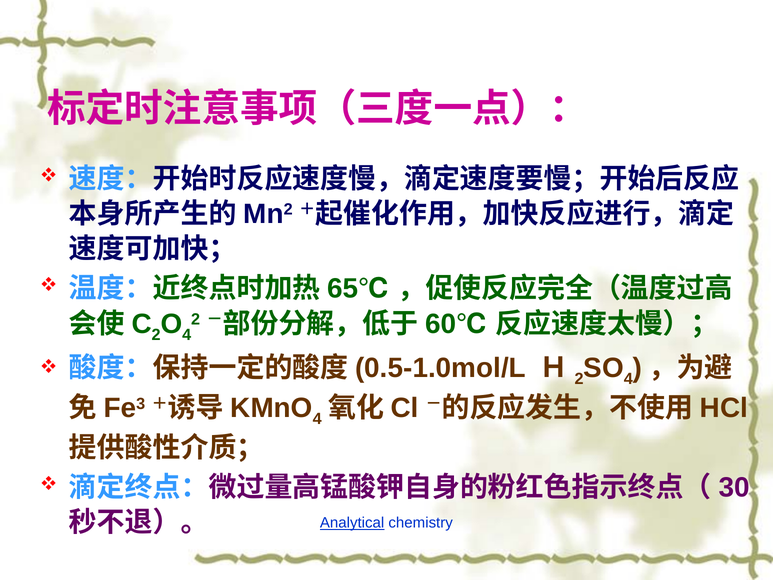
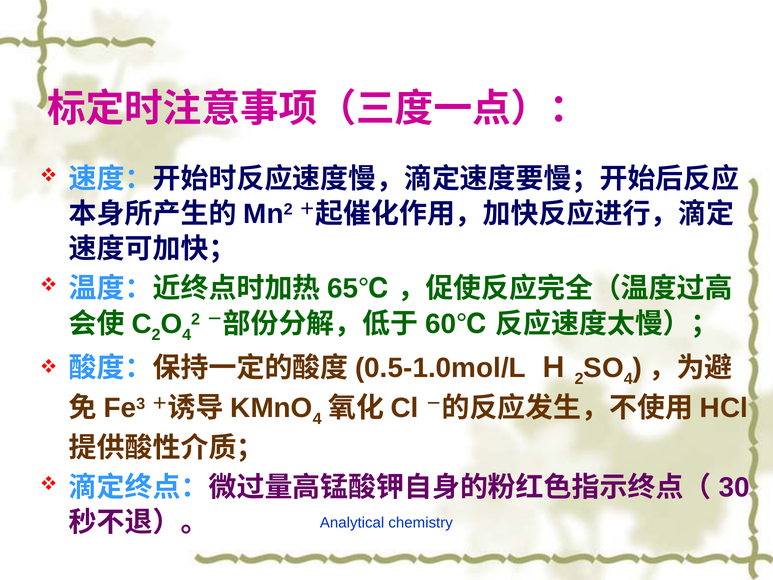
Analytical underline: present -> none
